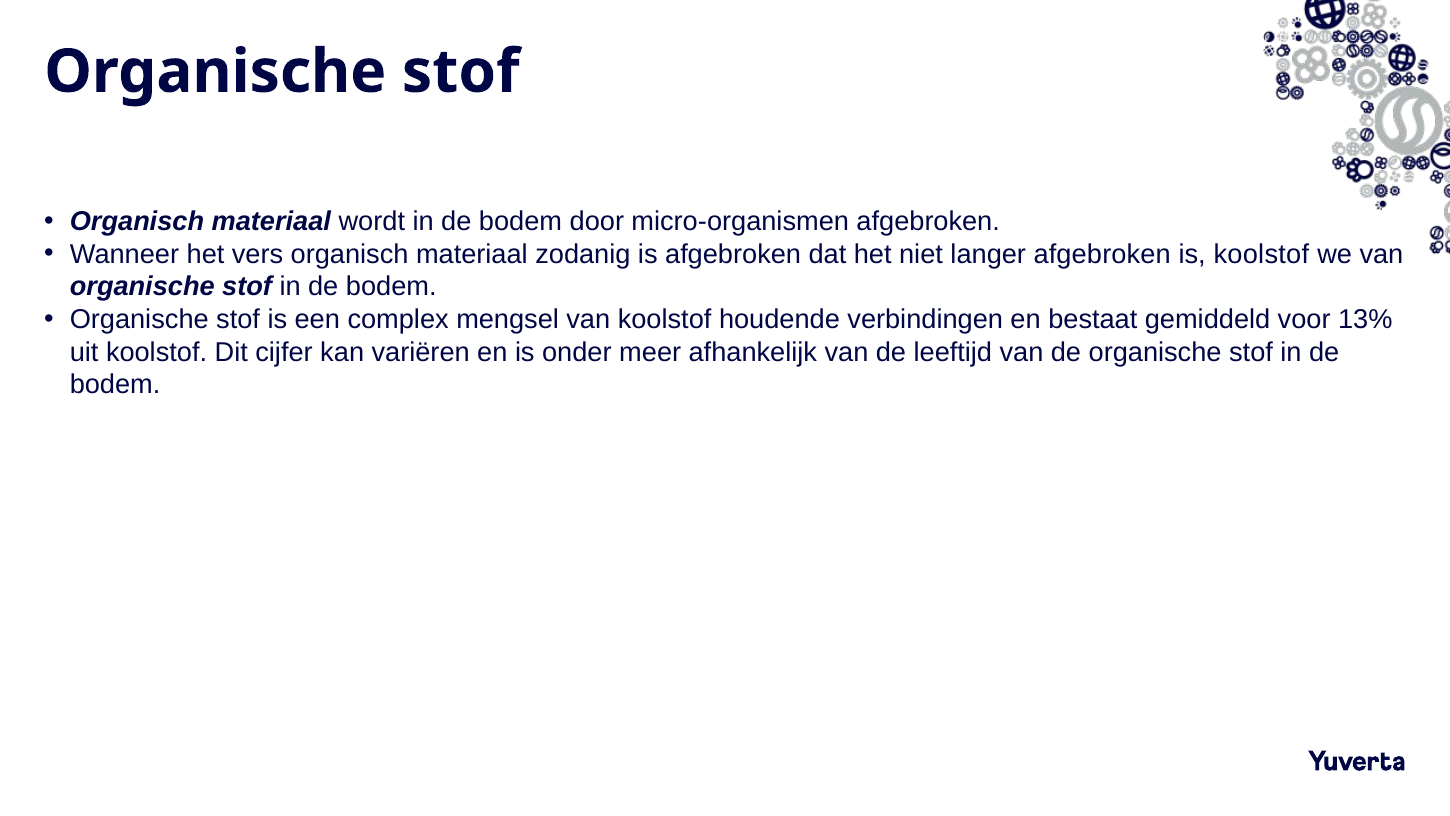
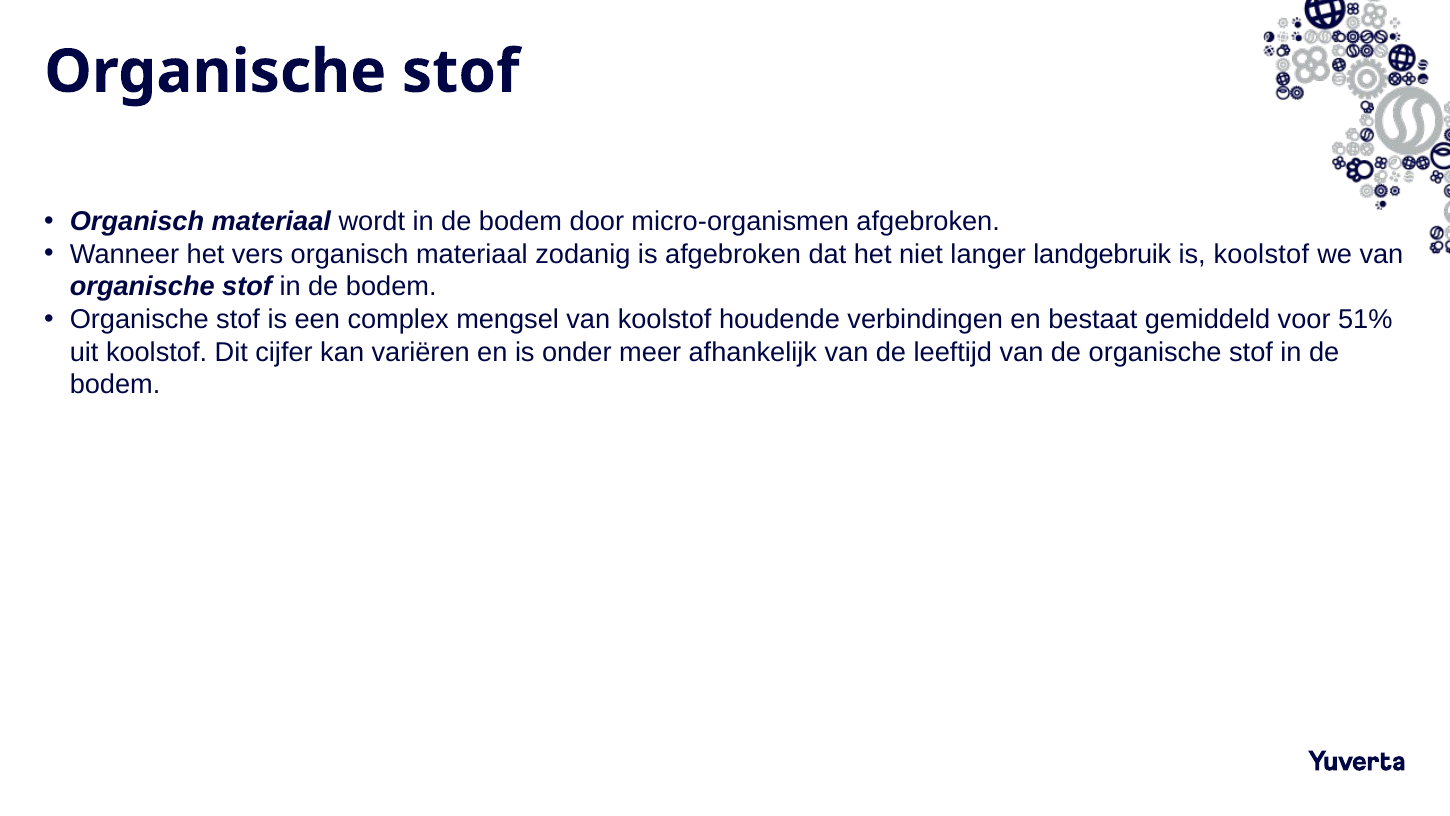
langer afgebroken: afgebroken -> landgebruik
13%: 13% -> 51%
